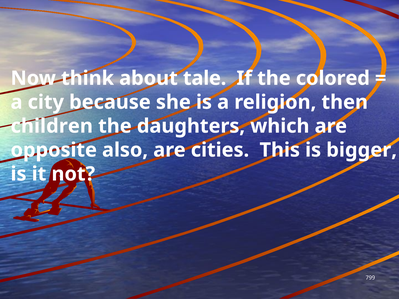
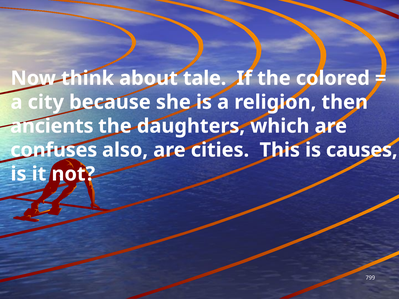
children: children -> ancients
opposite: opposite -> confuses
bigger: bigger -> causes
